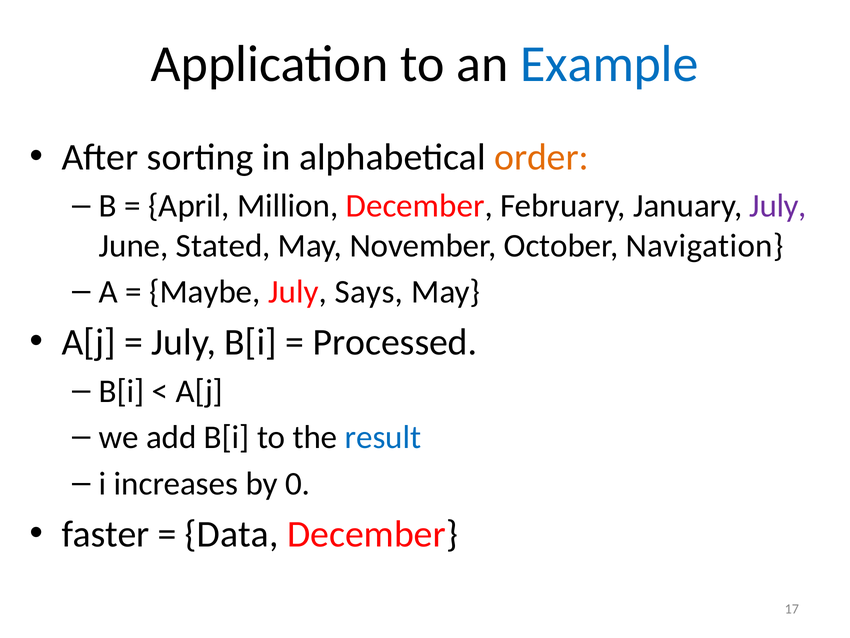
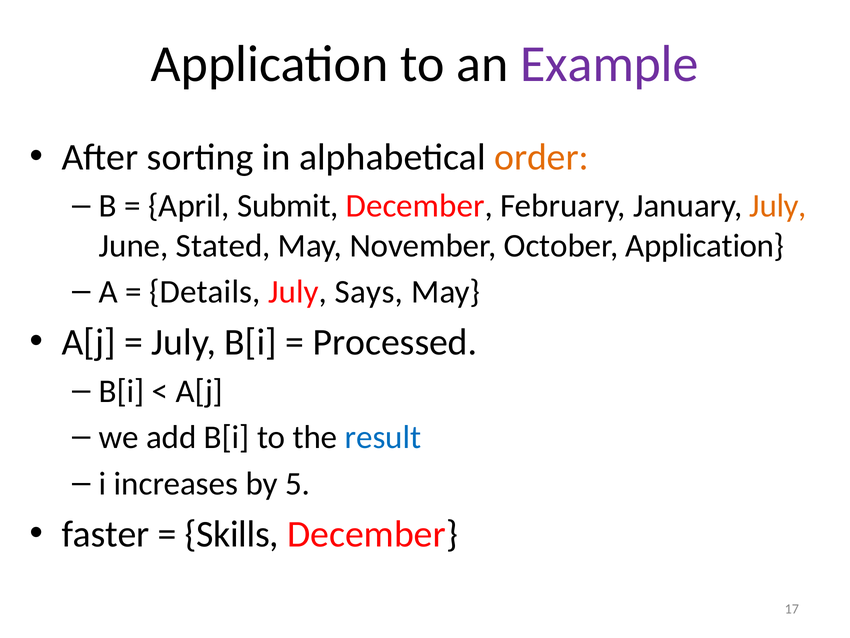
Example colour: blue -> purple
Million: Million -> Submit
July at (778, 206) colour: purple -> orange
October Navigation: Navigation -> Application
Maybe: Maybe -> Details
0: 0 -> 5
Data: Data -> Skills
